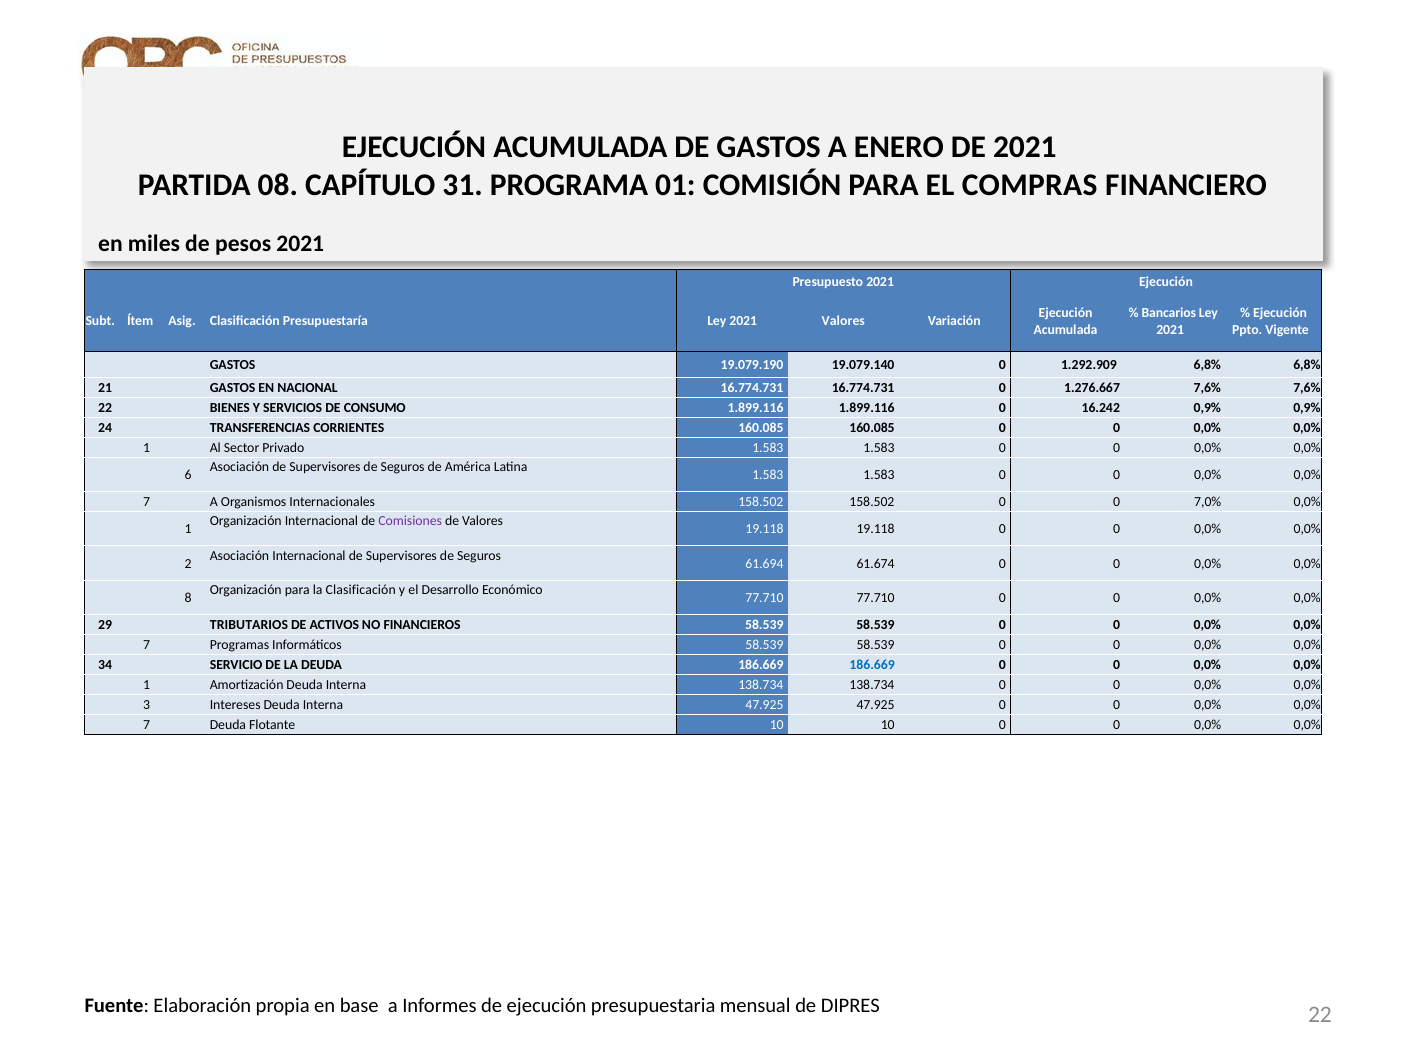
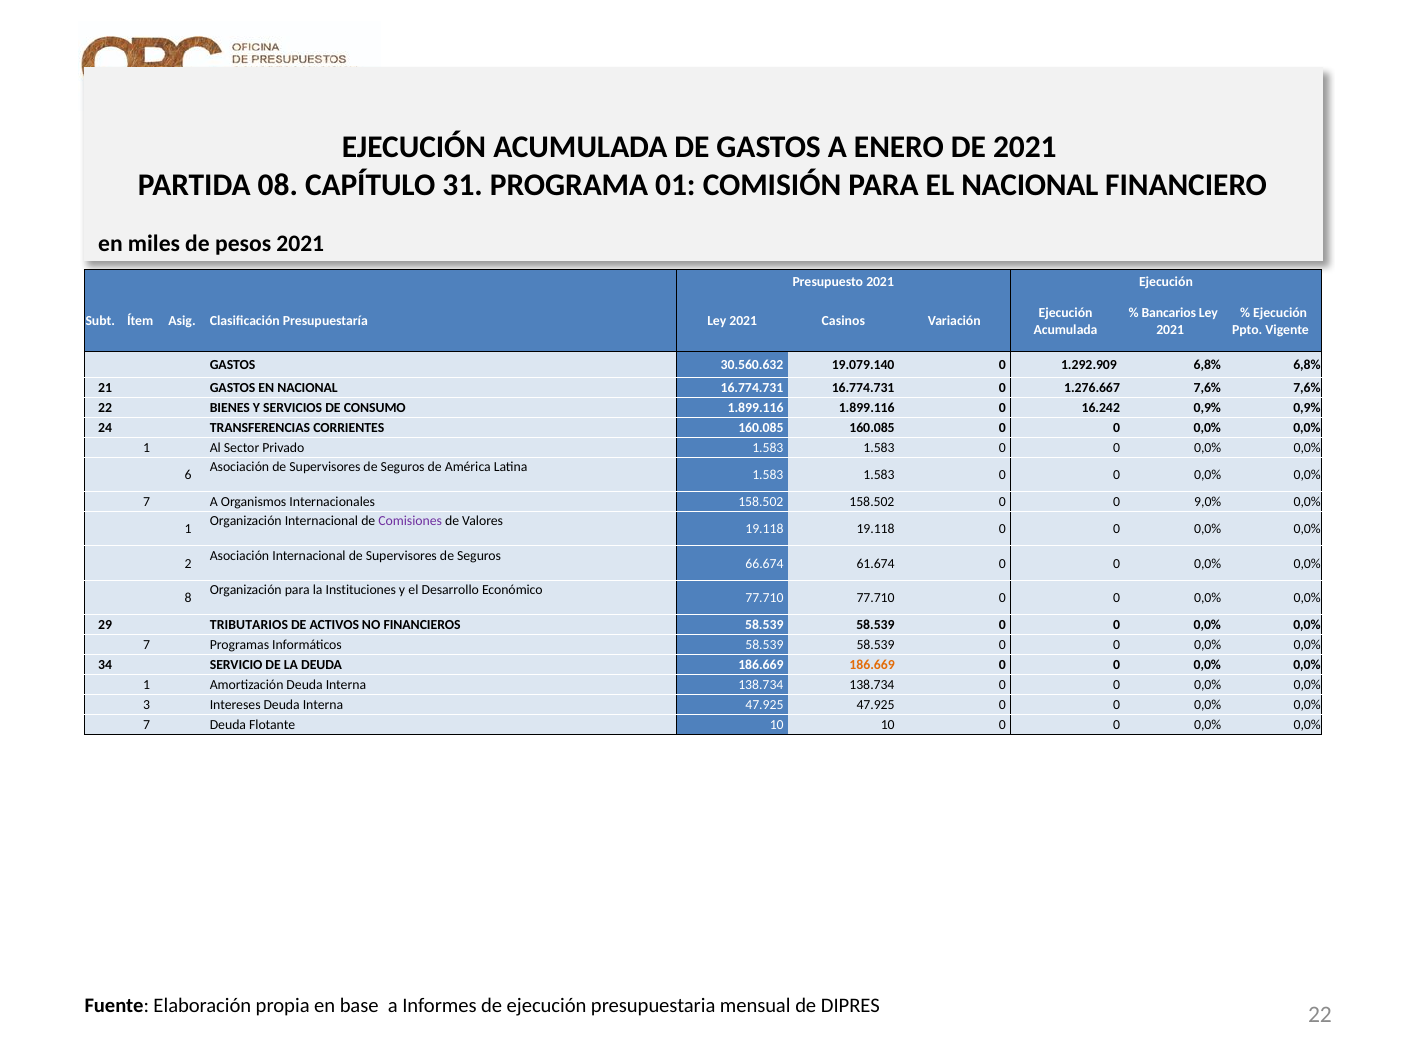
EL COMPRAS: COMPRAS -> NACIONAL
2021 Valores: Valores -> Casinos
19.079.190: 19.079.190 -> 30.560.632
7,0%: 7,0% -> 9,0%
61.694: 61.694 -> 66.674
la Clasificación: Clasificación -> Instituciones
186.669 at (872, 665) colour: blue -> orange
